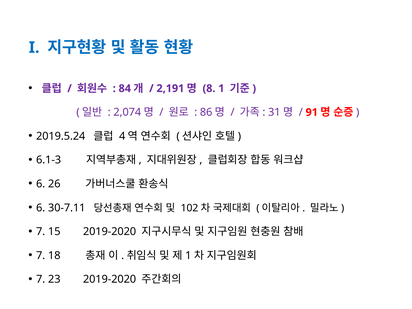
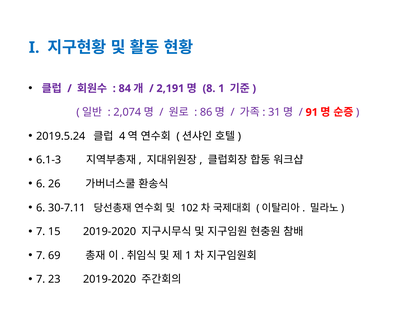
18: 18 -> 69
